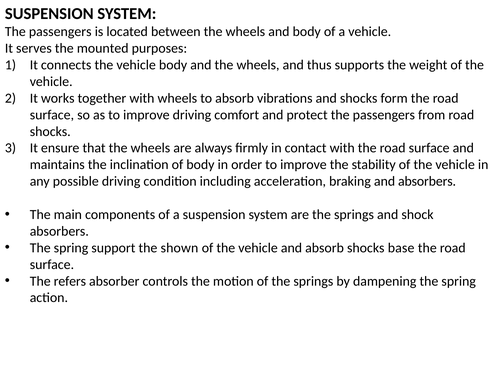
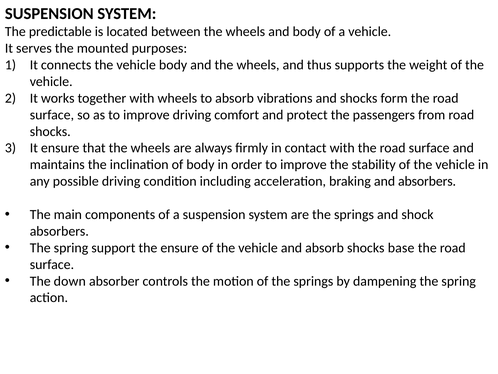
passengers at (60, 32): passengers -> predictable
the shown: shown -> ensure
refers: refers -> down
